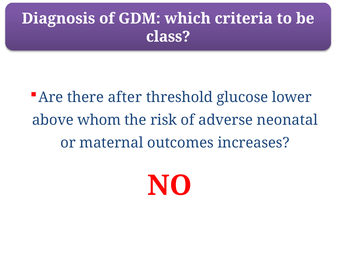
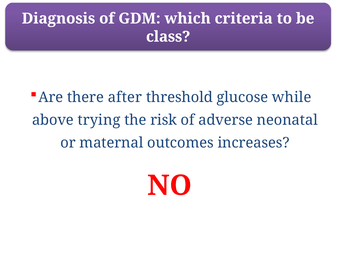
lower: lower -> while
whom: whom -> trying
